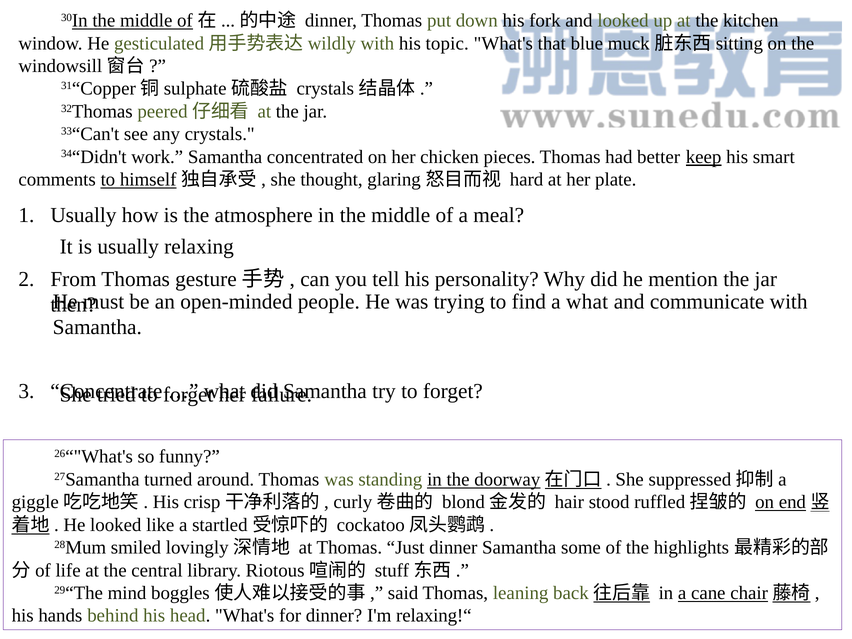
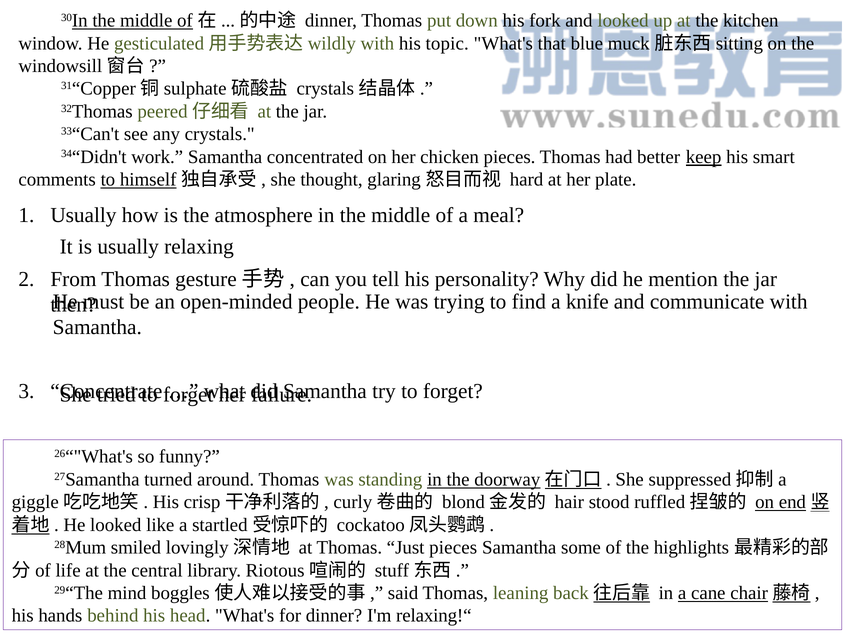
a what: what -> knife
Just dinner: dinner -> pieces
